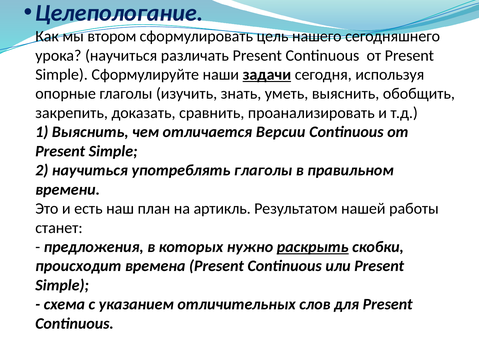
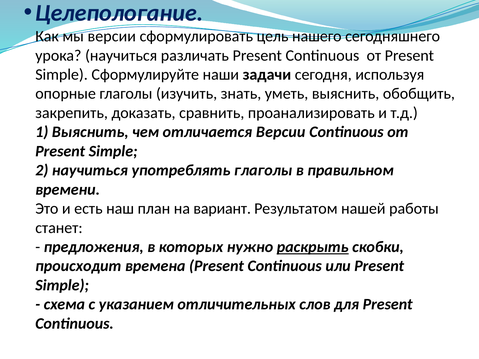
мы втором: втором -> версии
задачи underline: present -> none
артикль: артикль -> вариант
